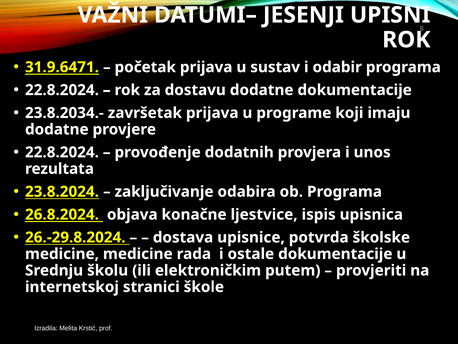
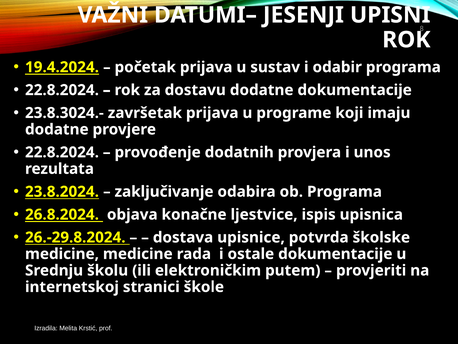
31.9.6471: 31.9.6471 -> 19.4.2024
23.8.2034.-: 23.8.2034.- -> 23.8.3024.-
